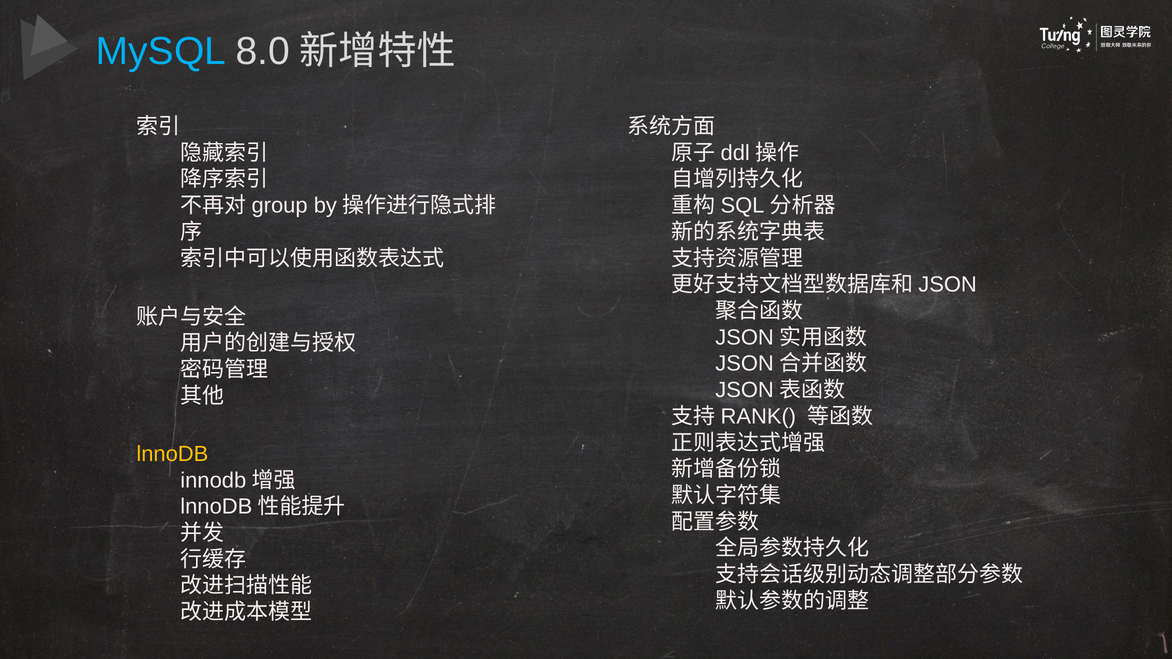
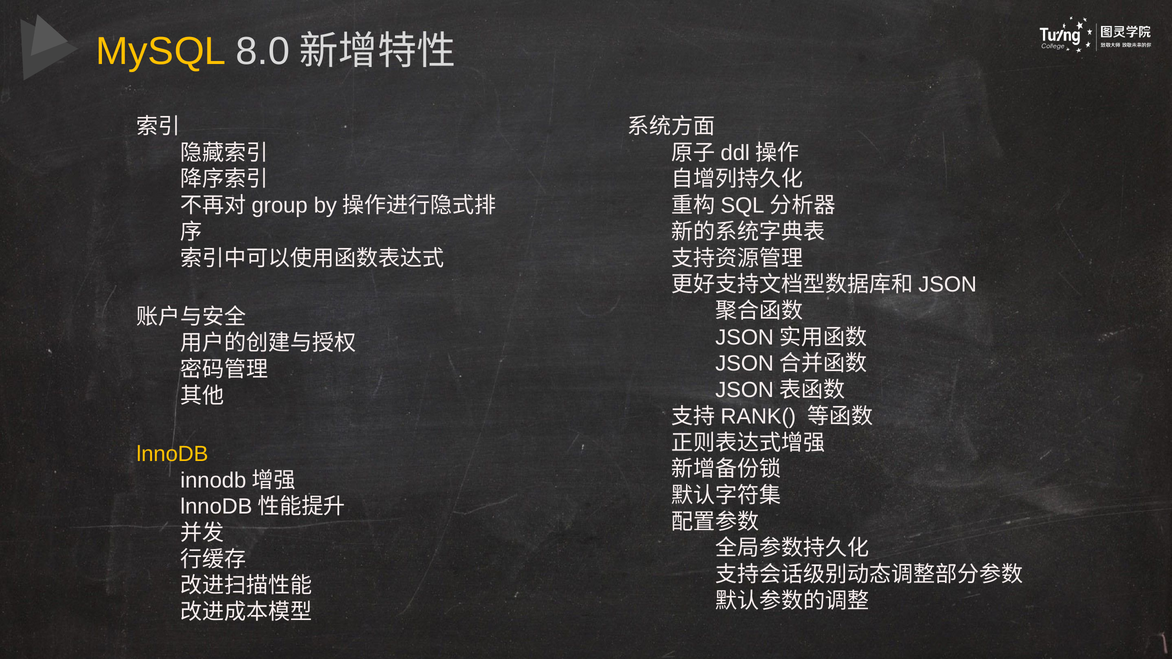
MySQL colour: light blue -> yellow
